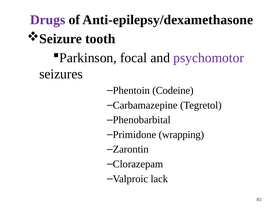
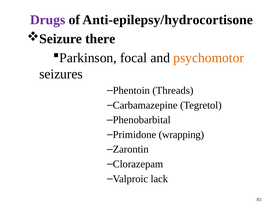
Anti-epilepsy/dexamethasone: Anti-epilepsy/dexamethasone -> Anti-epilepsy/hydrocortisone
tooth: tooth -> there
psychomotor colour: purple -> orange
Codeine: Codeine -> Threads
